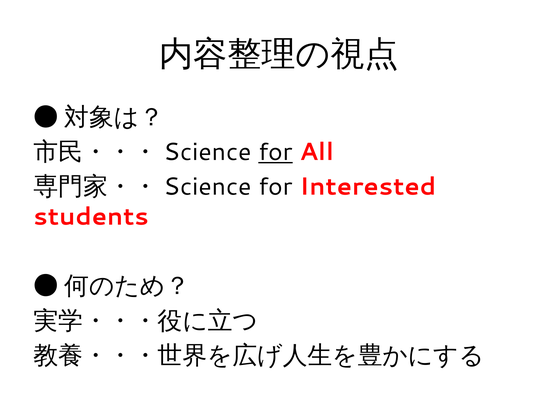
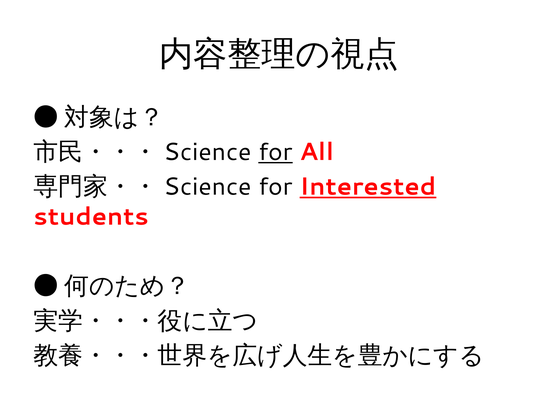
Interested underline: none -> present
